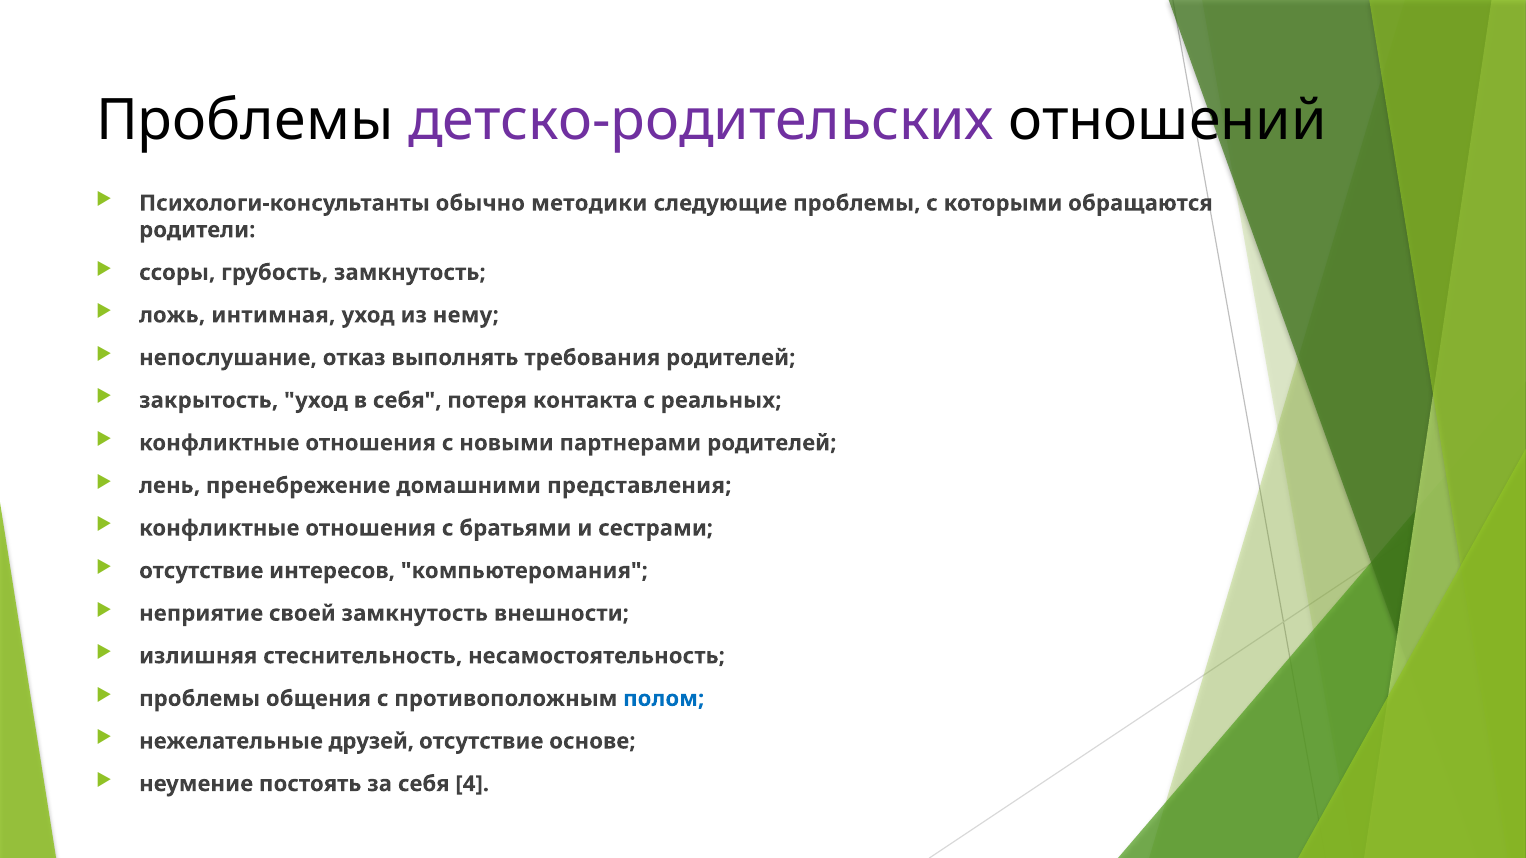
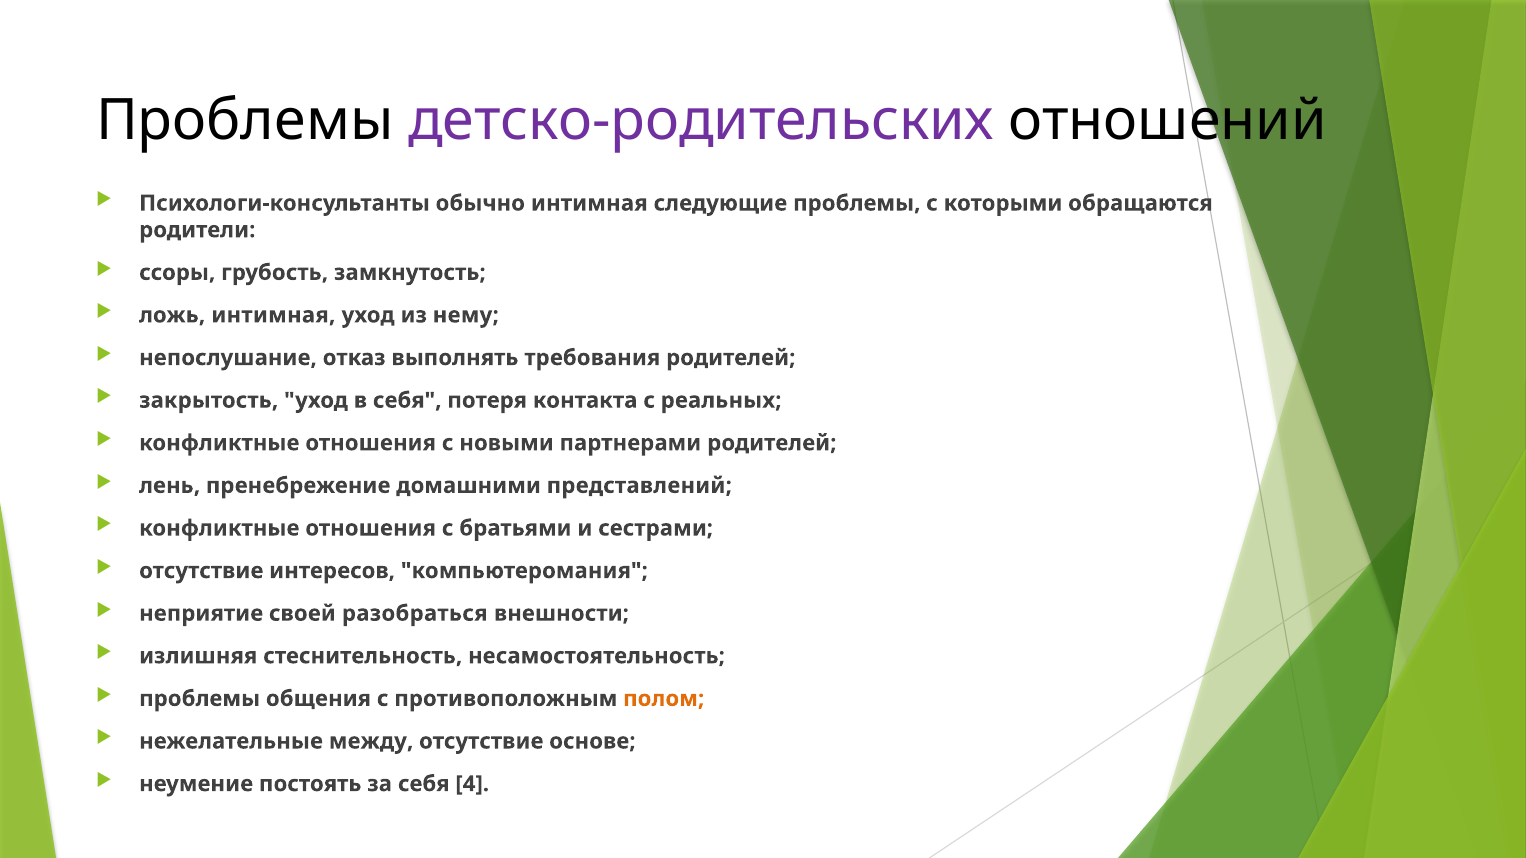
обычно методики: методики -> интимная
представления: представления -> представлений
своей замкнутость: замкнутость -> разобраться
полом colour: blue -> orange
друзей: друзей -> между
